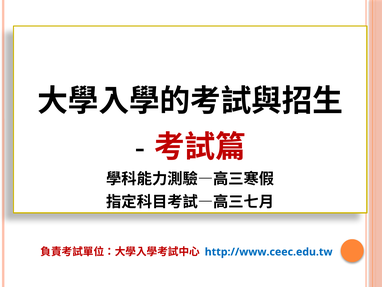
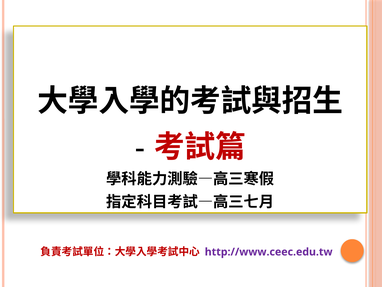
http://www.ceec.edu.tw colour: blue -> purple
